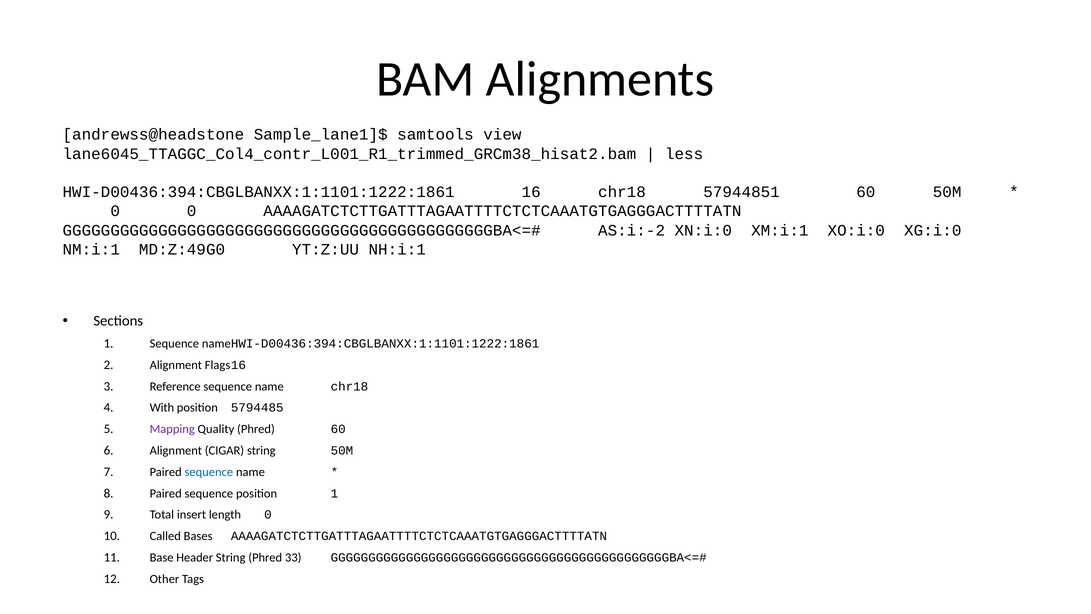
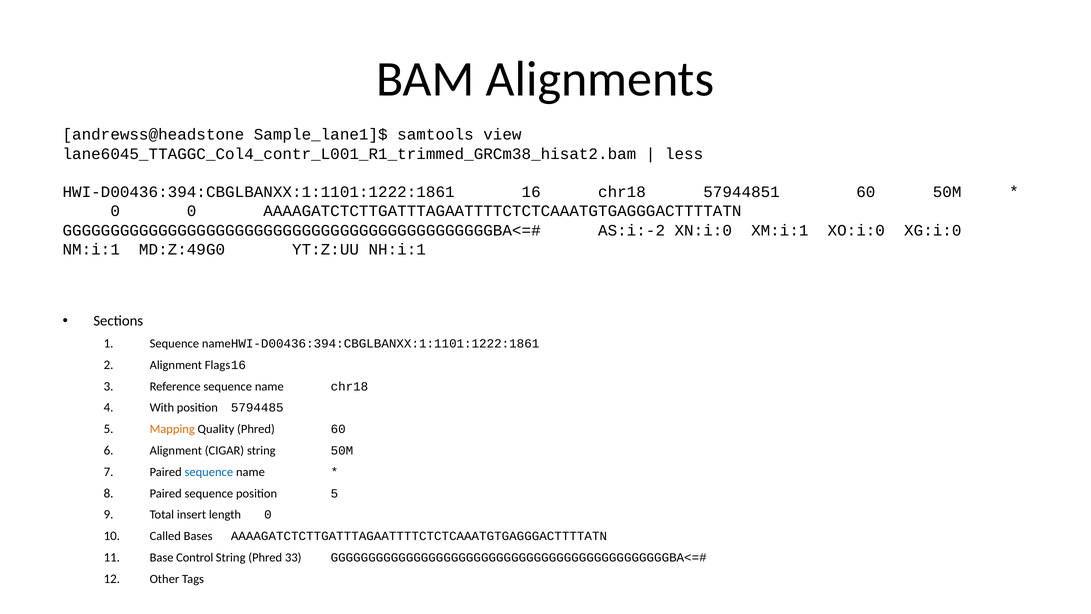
Mapping colour: purple -> orange
position 1: 1 -> 5
Header: Header -> Control
